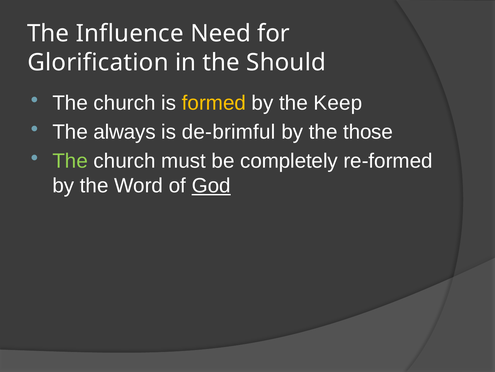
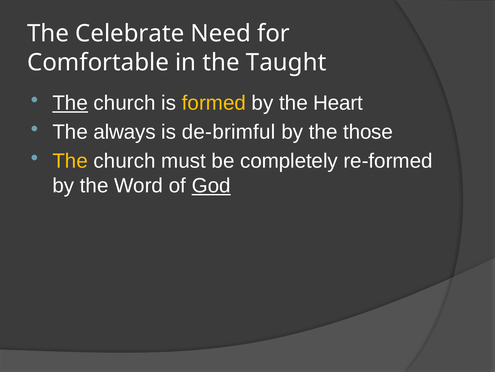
Influence: Influence -> Celebrate
Glorification: Glorification -> Comfortable
Should: Should -> Taught
The at (70, 103) underline: none -> present
Keep: Keep -> Heart
The at (70, 161) colour: light green -> yellow
